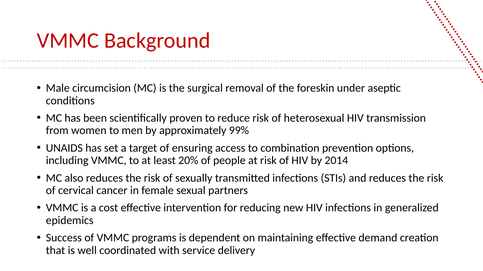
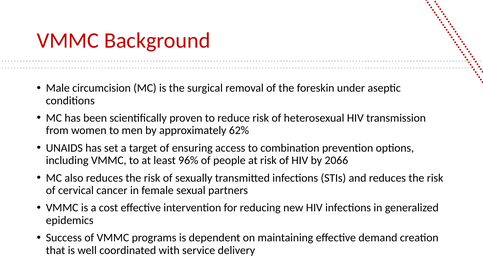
99%: 99% -> 62%
20%: 20% -> 96%
2014: 2014 -> 2066
